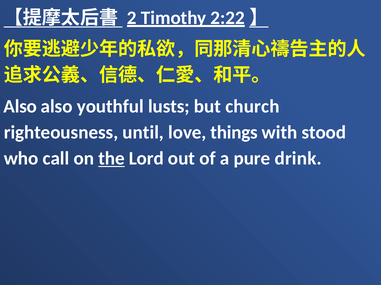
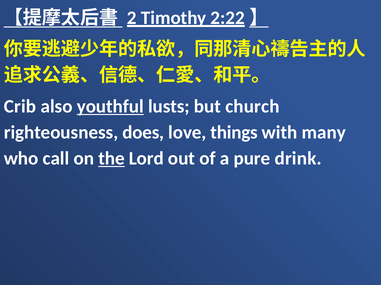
Also at (20, 107): Also -> Crib
youthful underline: none -> present
until: until -> does
stood: stood -> many
